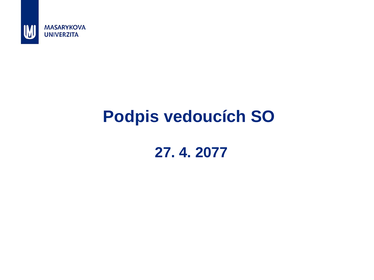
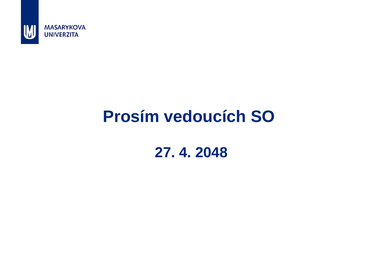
Podpis: Podpis -> Prosím
2077: 2077 -> 2048
